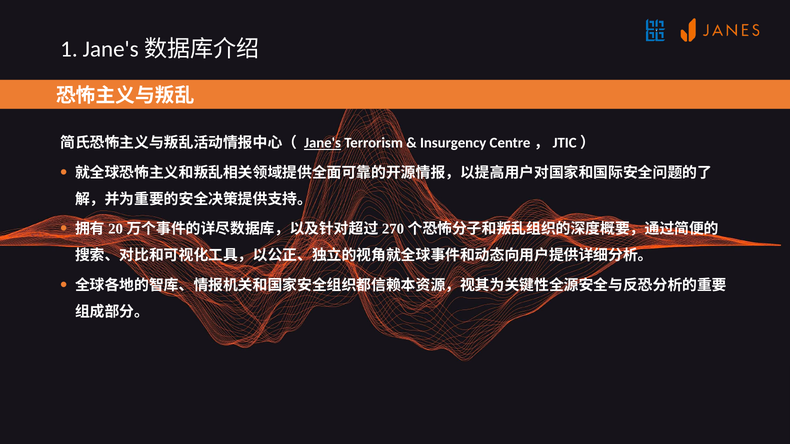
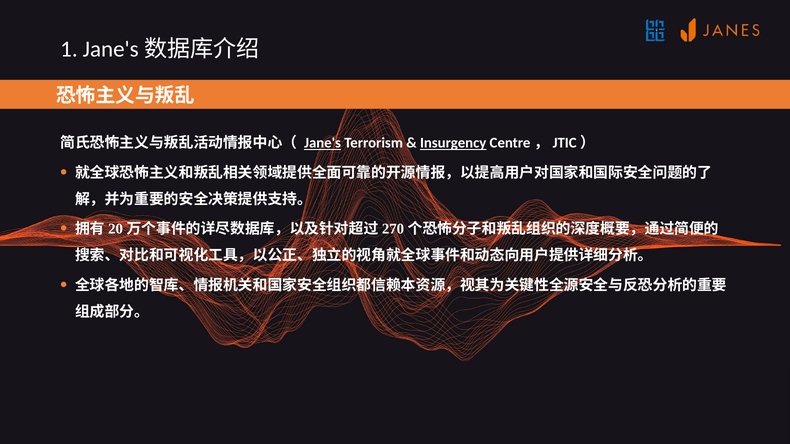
Insurgency underline: none -> present
